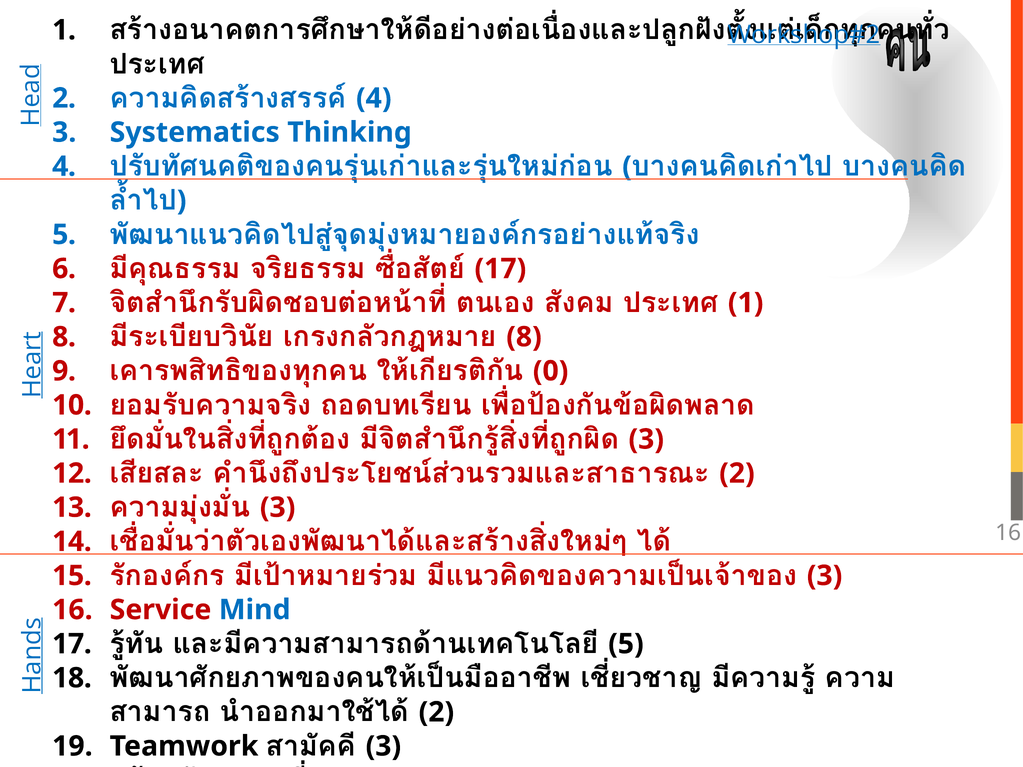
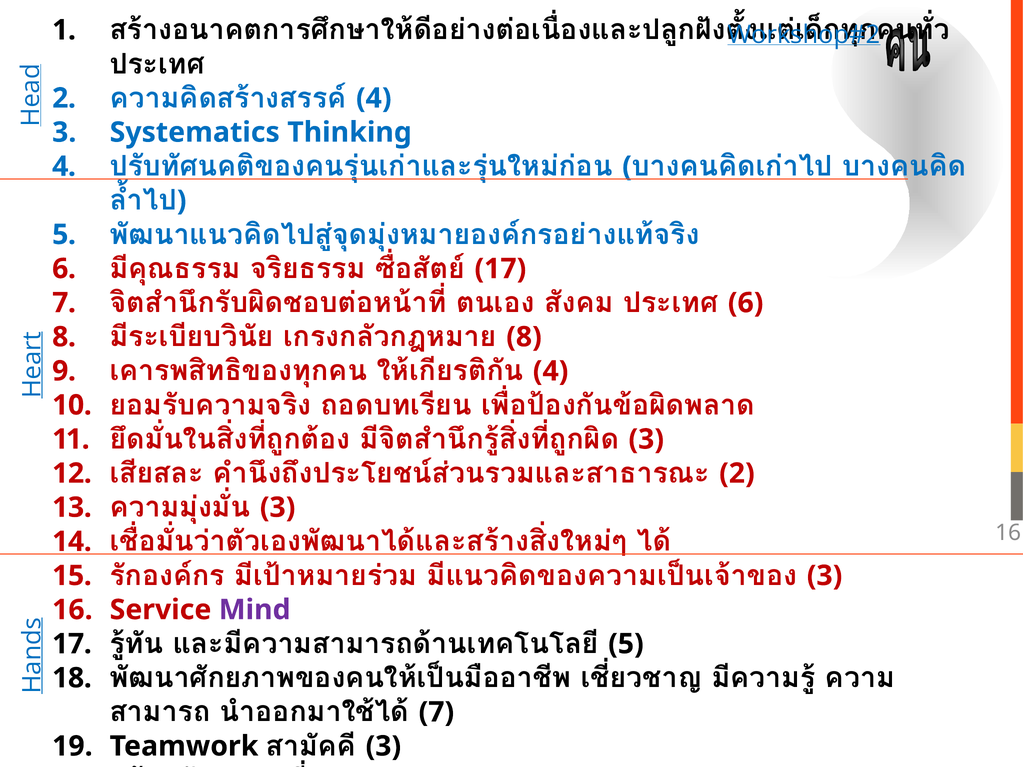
1 at (746, 303): 1 -> 6
0 at (551, 371): 0 -> 4
Mind colour: blue -> purple
2 at (436, 712): 2 -> 7
